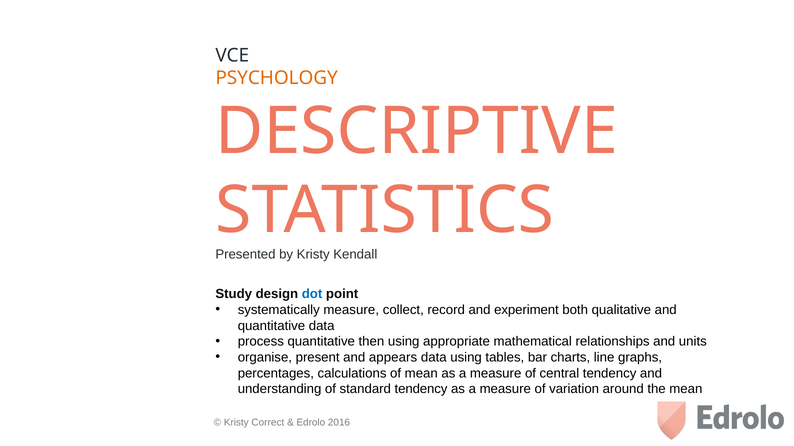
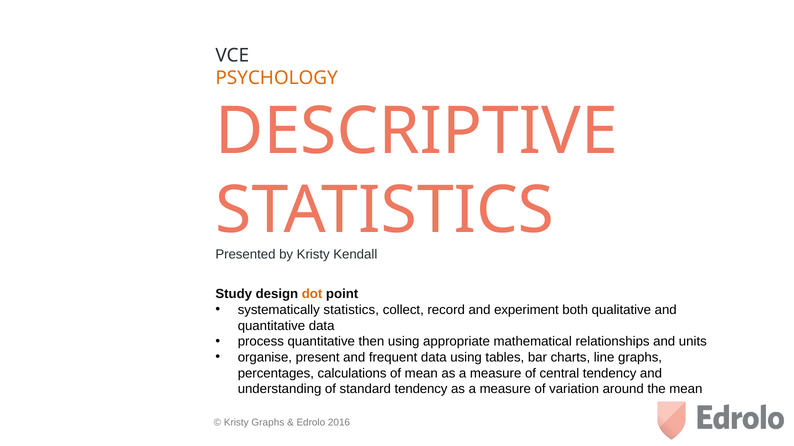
dot colour: blue -> orange
systematically measure: measure -> statistics
appears: appears -> frequent
Kristy Correct: Correct -> Graphs
